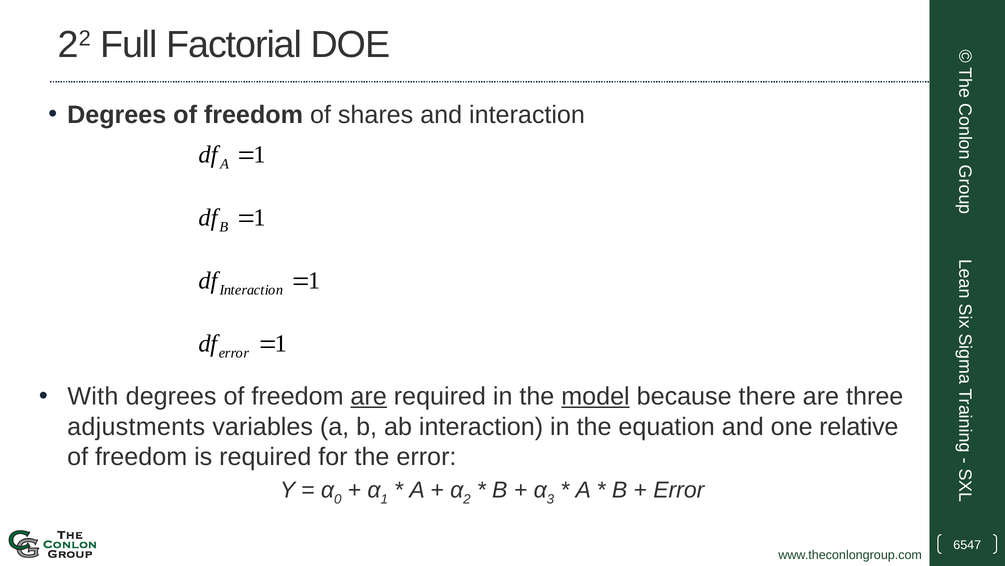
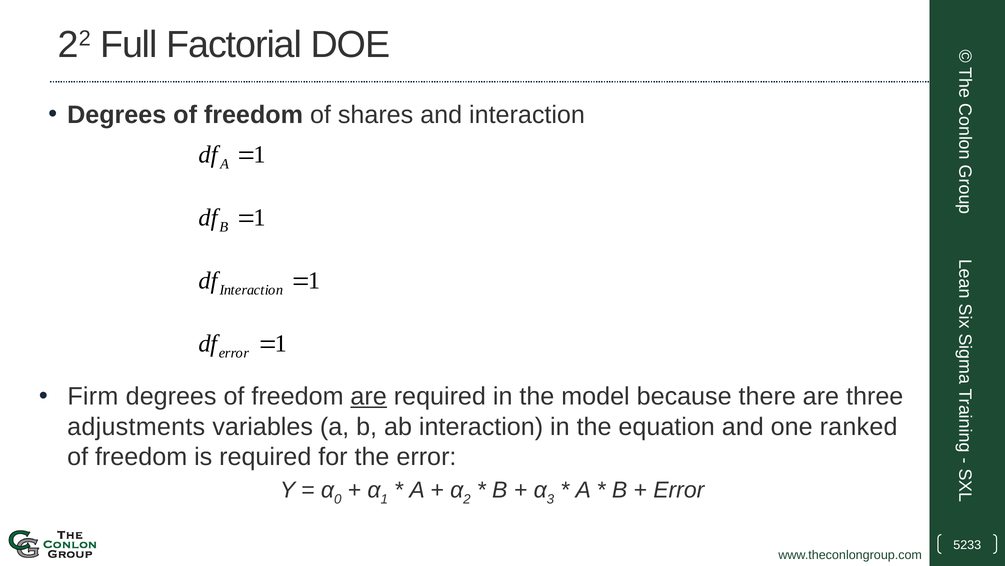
With: With -> Firm
model underline: present -> none
relative: relative -> ranked
6547: 6547 -> 5233
